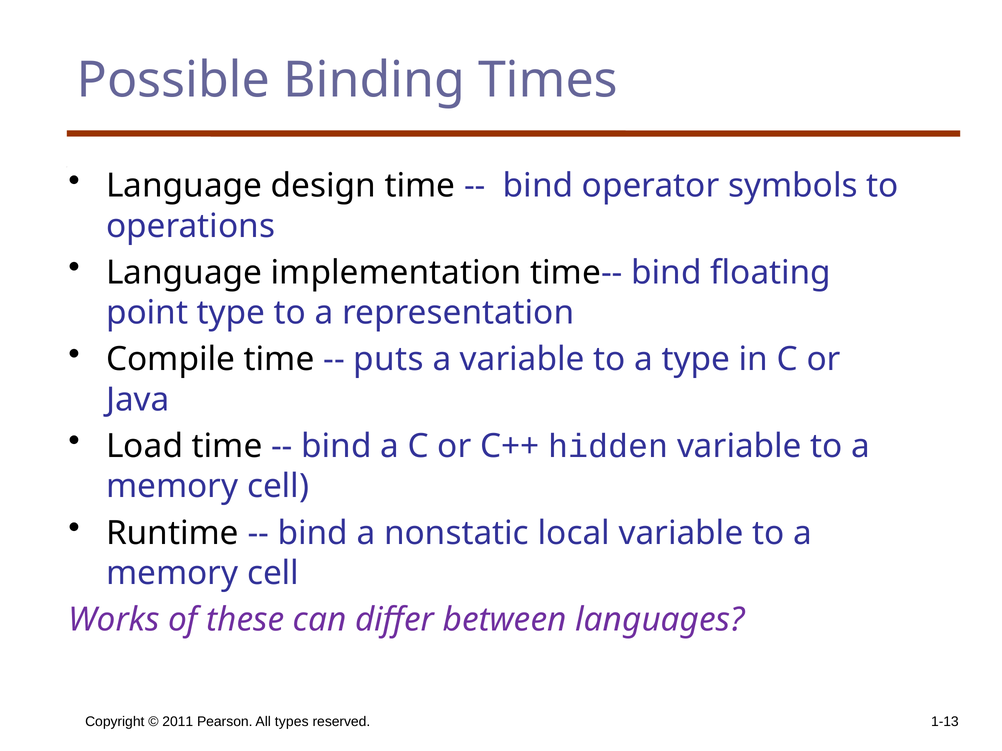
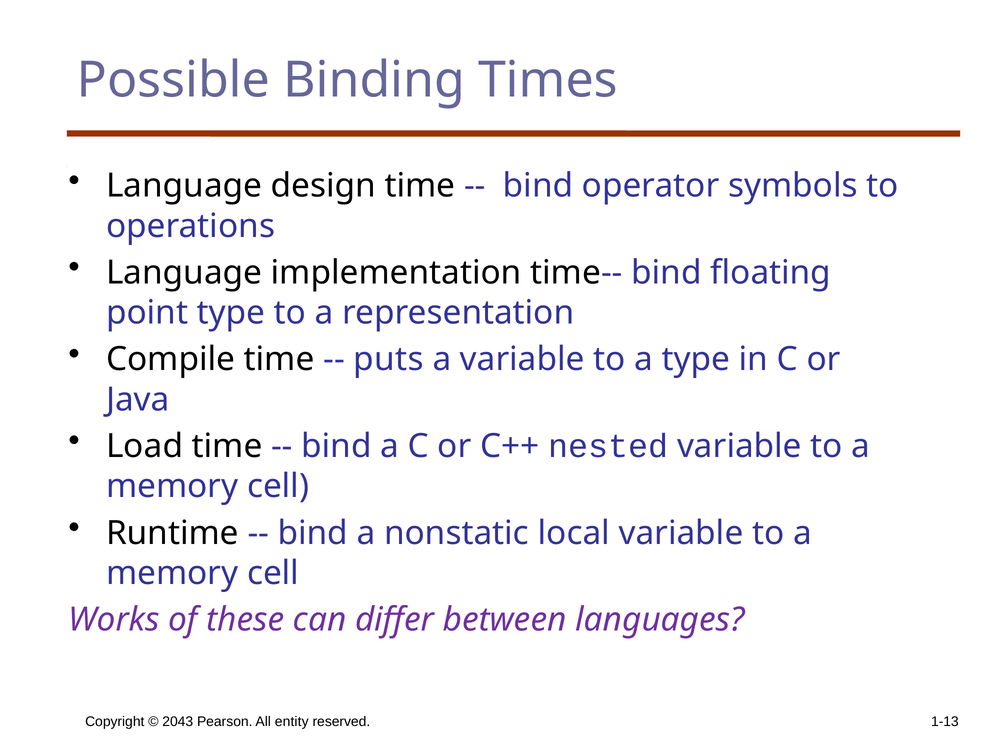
hidden: hidden -> nested
2011: 2011 -> 2043
types: types -> entity
